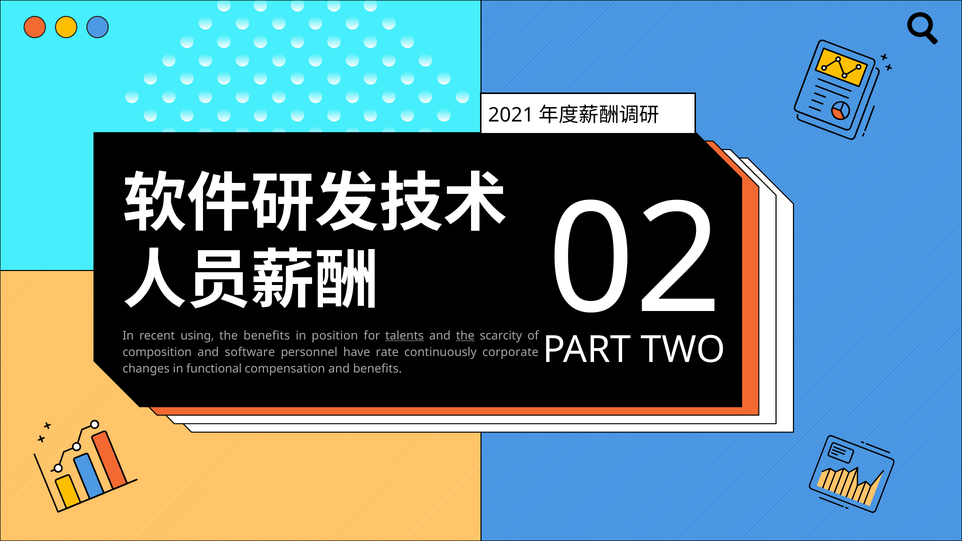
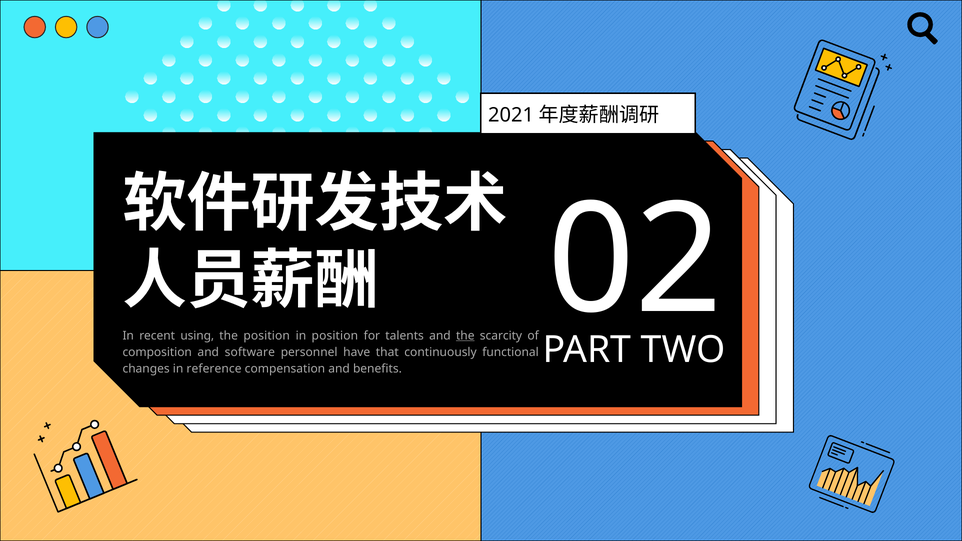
the benefits: benefits -> position
talents underline: present -> none
rate: rate -> that
corporate: corporate -> functional
functional: functional -> reference
